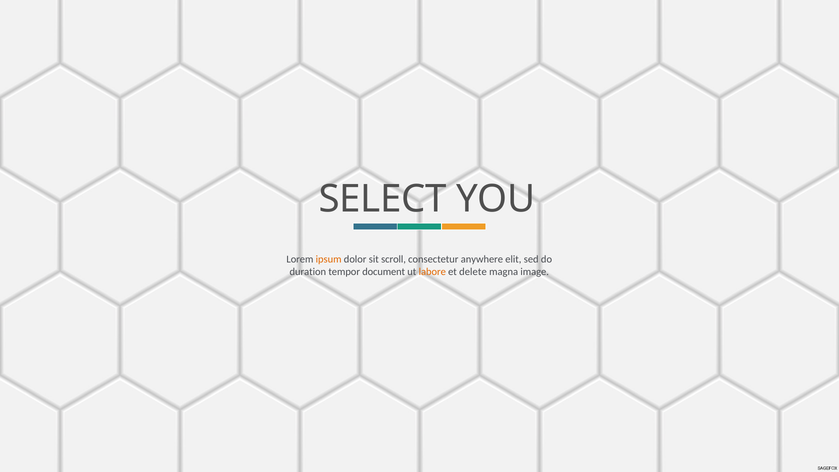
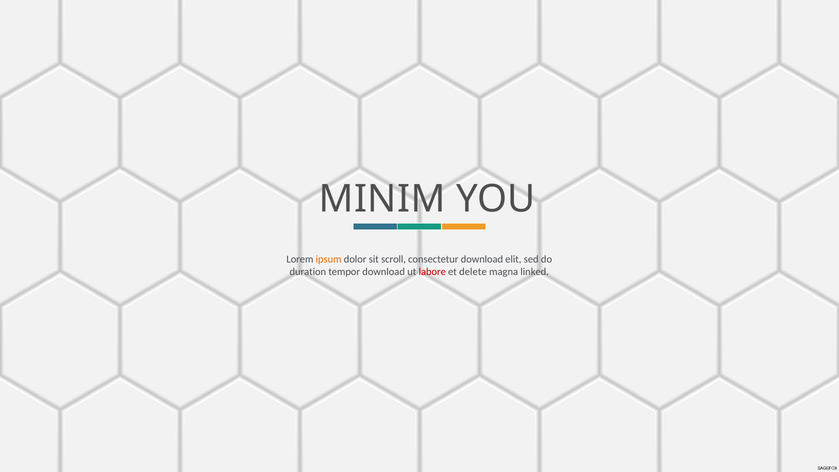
SELECT: SELECT -> MINIM
consectetur anywhere: anywhere -> download
tempor document: document -> download
labore colour: orange -> red
image: image -> linked
